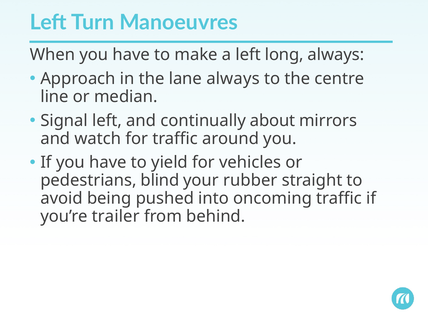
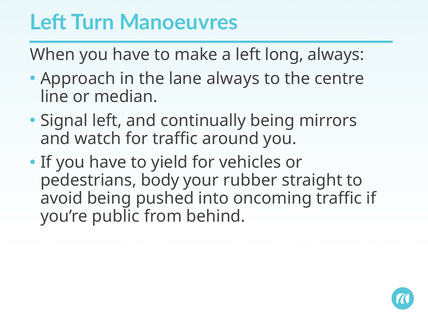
continually about: about -> being
blind: blind -> body
trailer: trailer -> public
